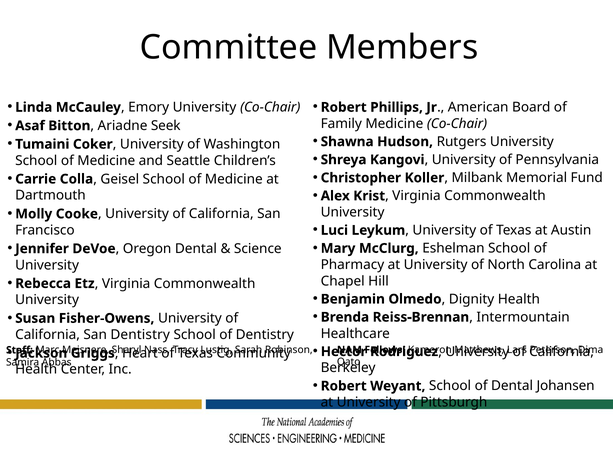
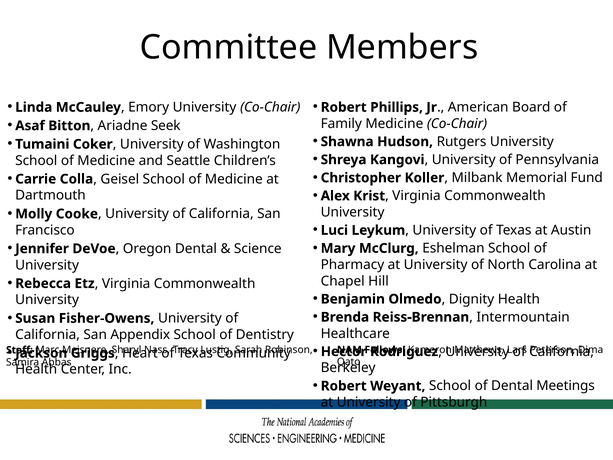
San Dentistry: Dentistry -> Appendix
Johansen: Johansen -> Meetings
